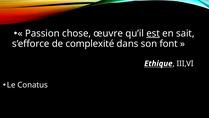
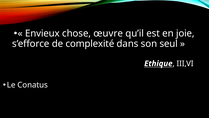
Passion: Passion -> Envieux
est underline: present -> none
sait: sait -> joie
font: font -> seul
